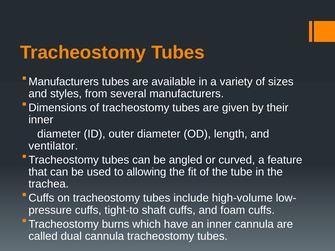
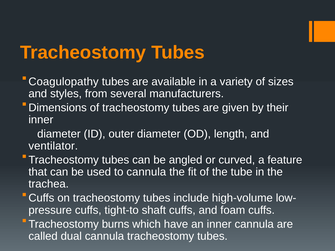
Manufacturers at (64, 82): Manufacturers -> Coagulopathy
to allowing: allowing -> cannula
